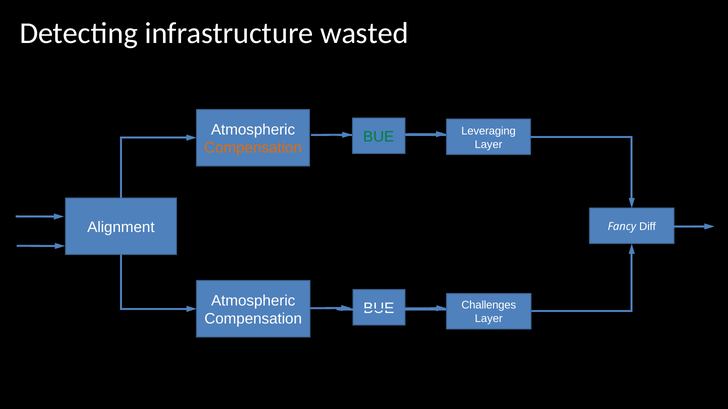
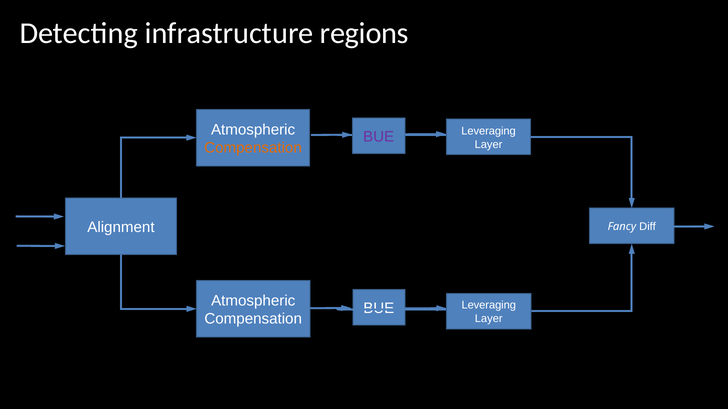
wasted: wasted -> regions
BUE at (379, 137) colour: green -> purple
Challenges at (489, 306): Challenges -> Leveraging
